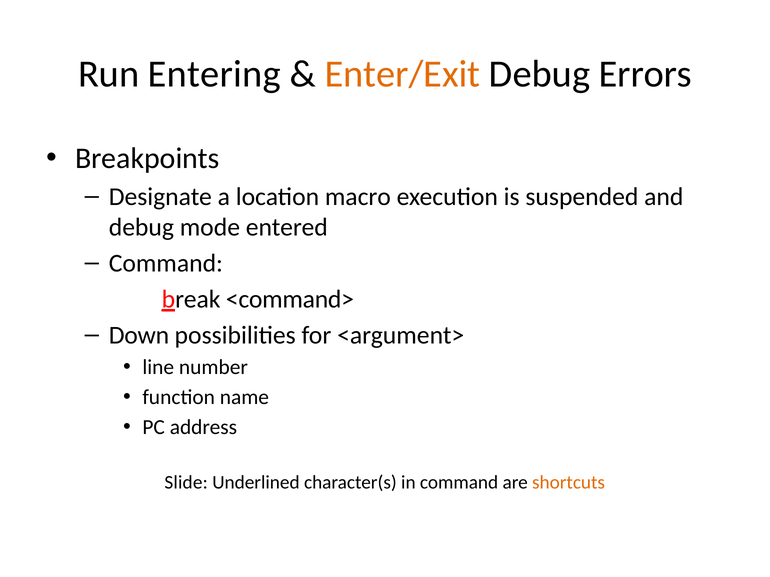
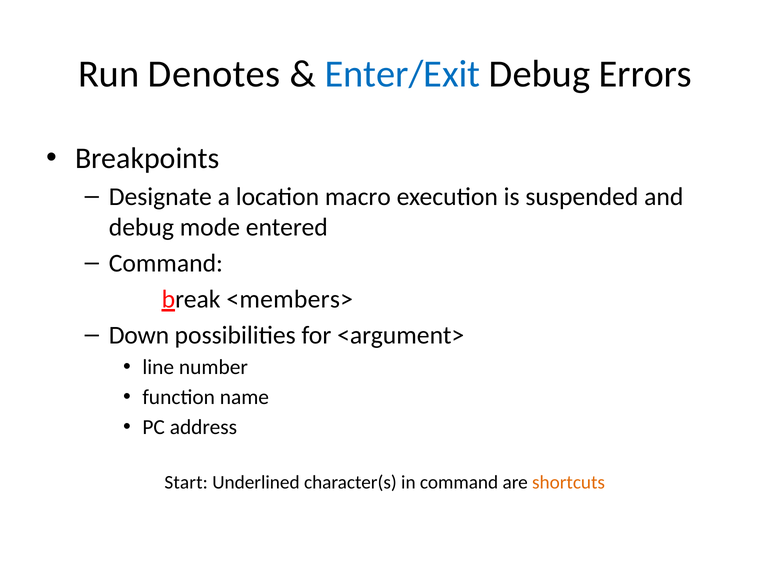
Entering: Entering -> Denotes
Enter/Exit colour: orange -> blue
<command>: <command> -> <members>
Slide: Slide -> Start
